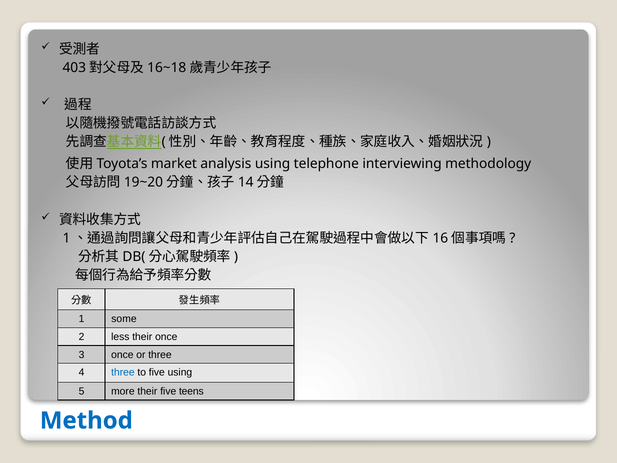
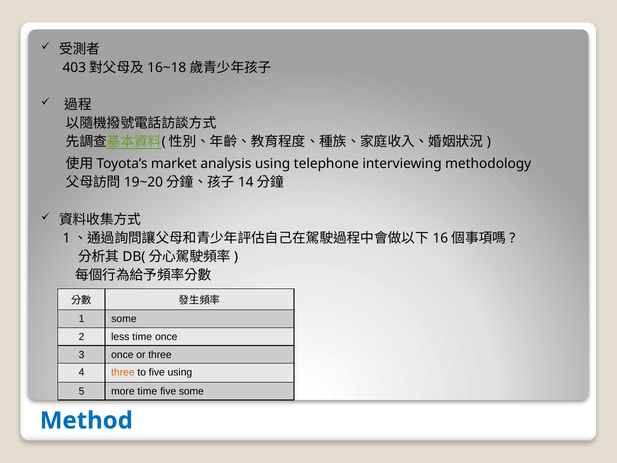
less their: their -> time
three at (123, 372) colour: blue -> orange
more their: their -> time
five teens: teens -> some
